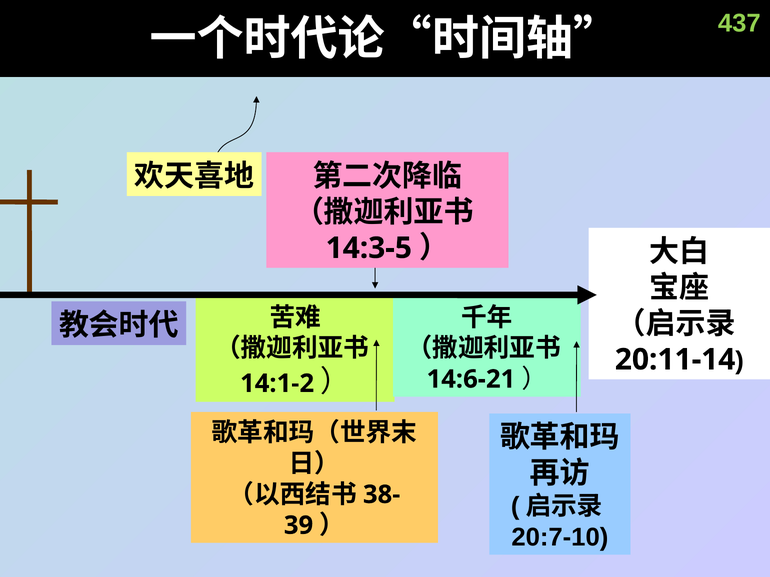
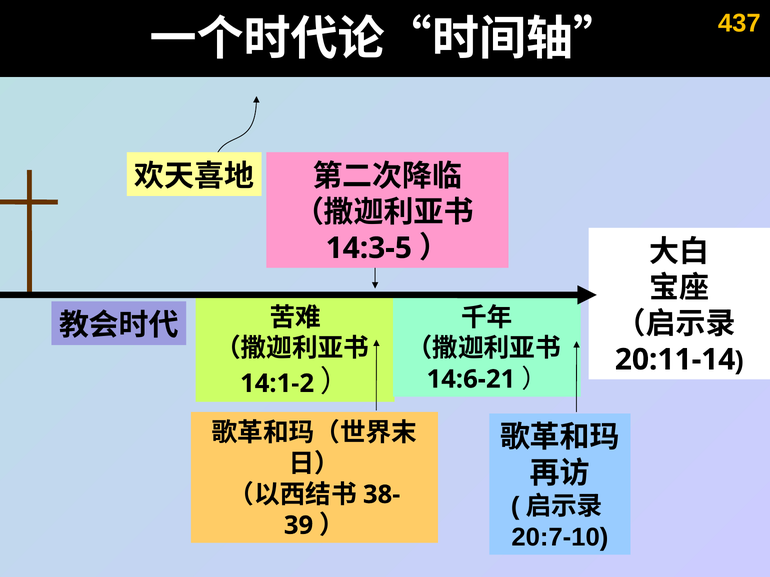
437 colour: light green -> yellow
